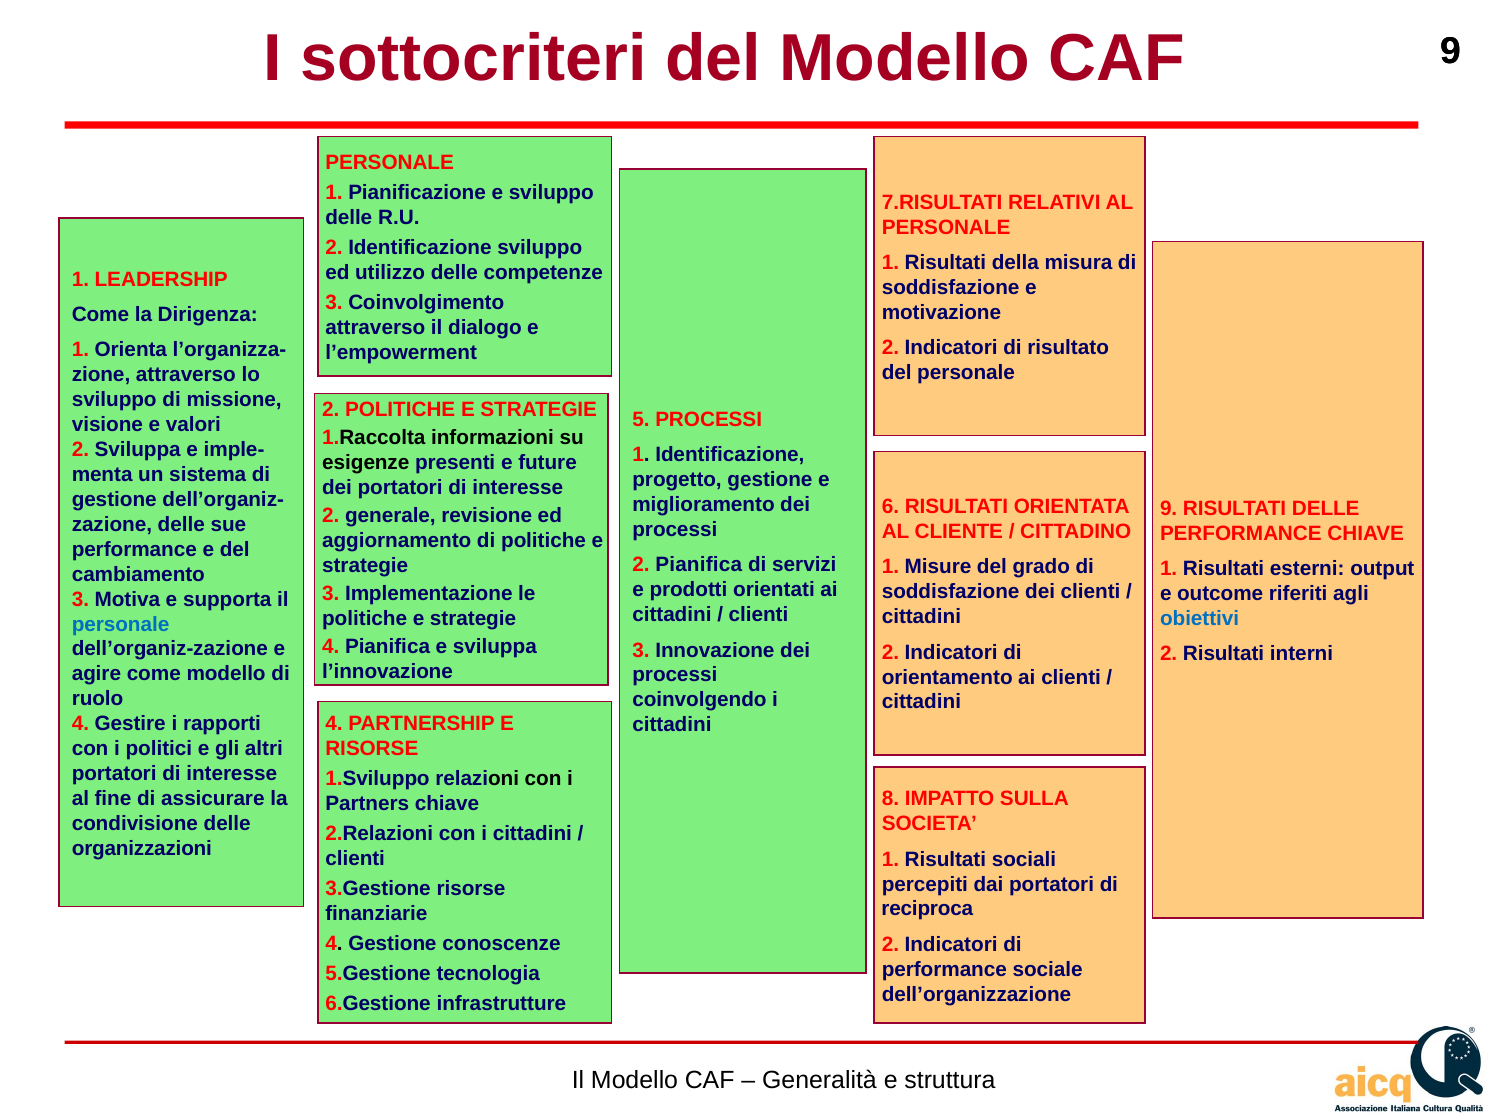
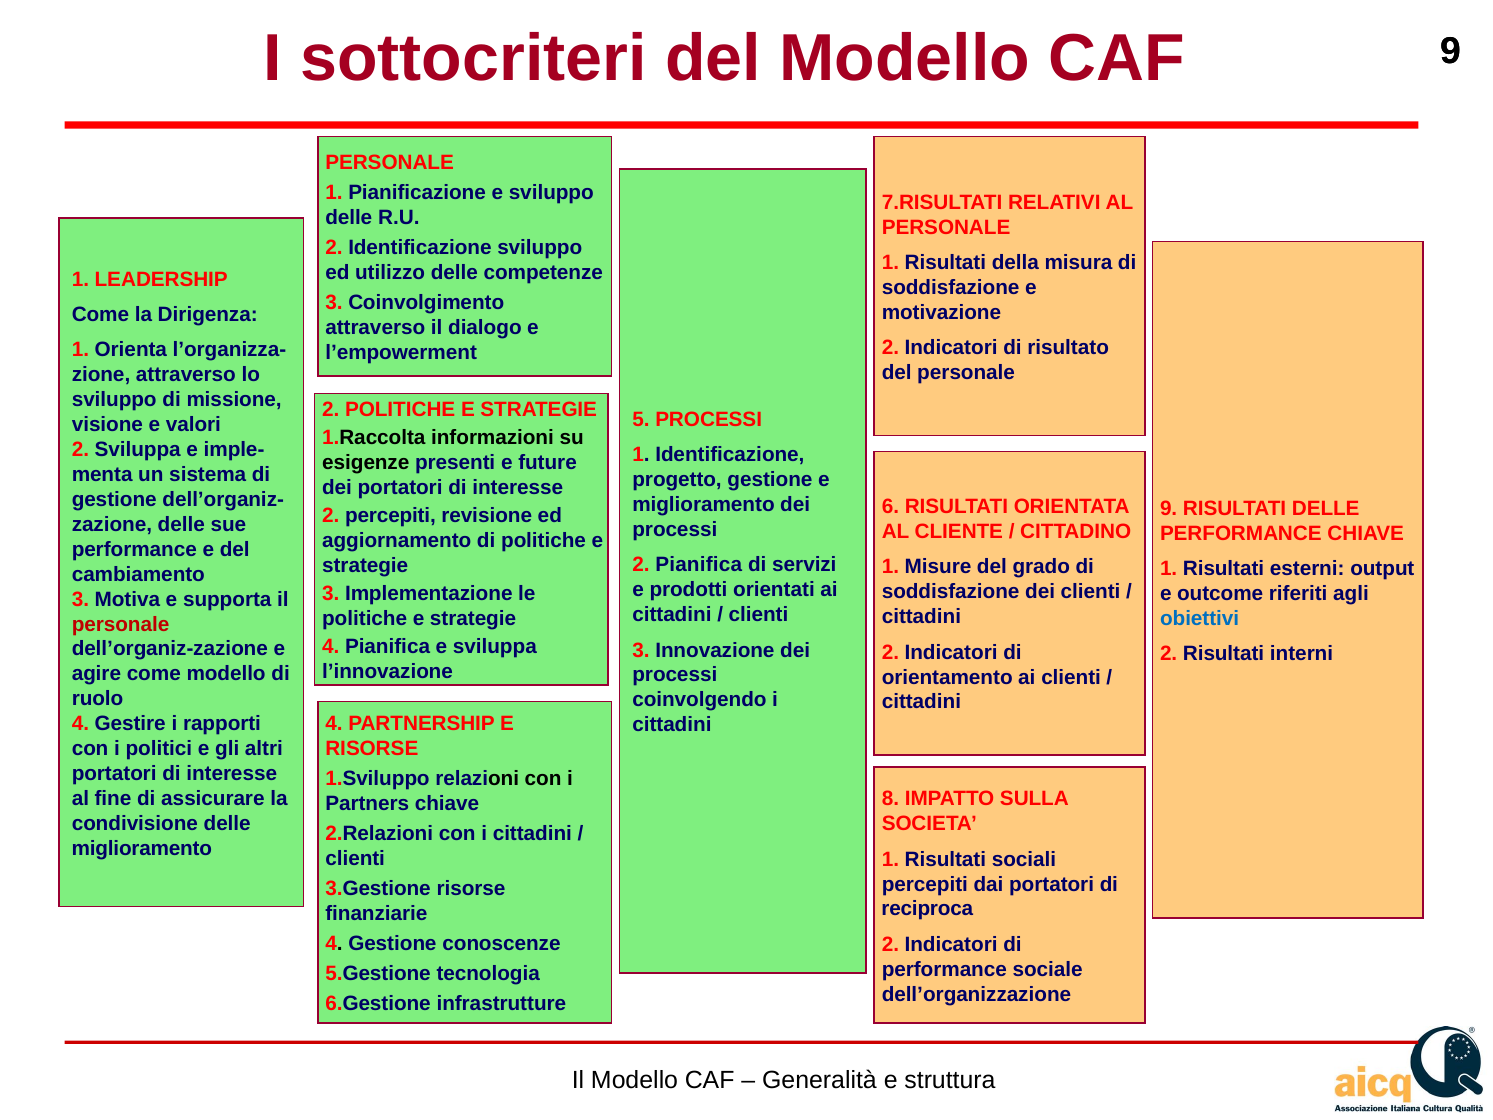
2 generale: generale -> percepiti
personale at (121, 624) colour: blue -> red
organizzazioni at (142, 848): organizzazioni -> miglioramento
